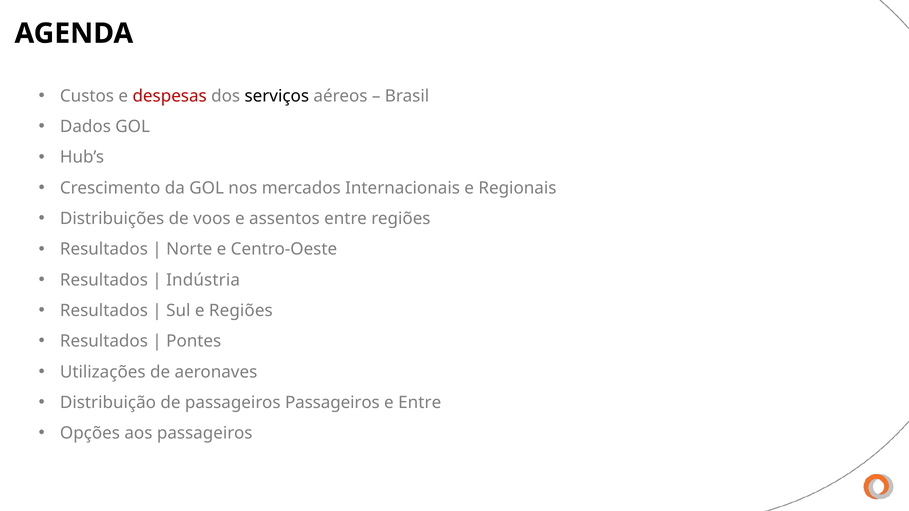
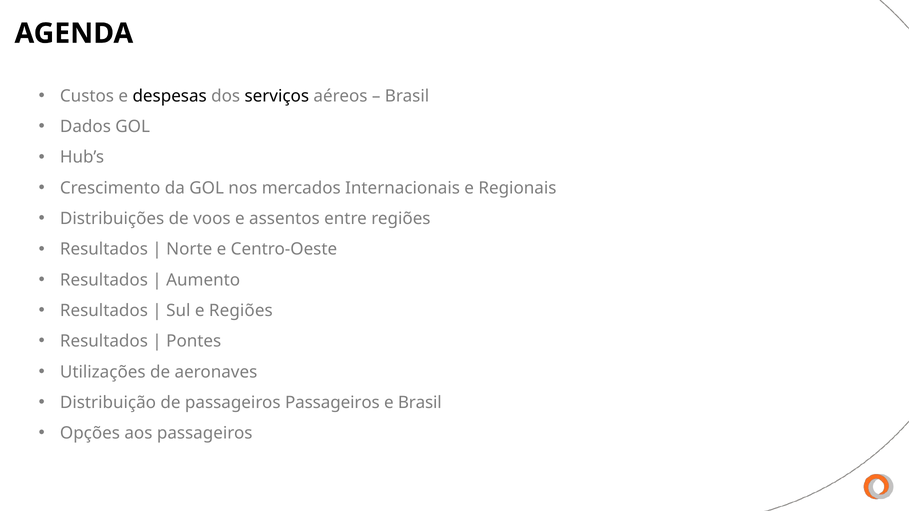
despesas colour: red -> black
Indústria: Indústria -> Aumento
e Entre: Entre -> Brasil
